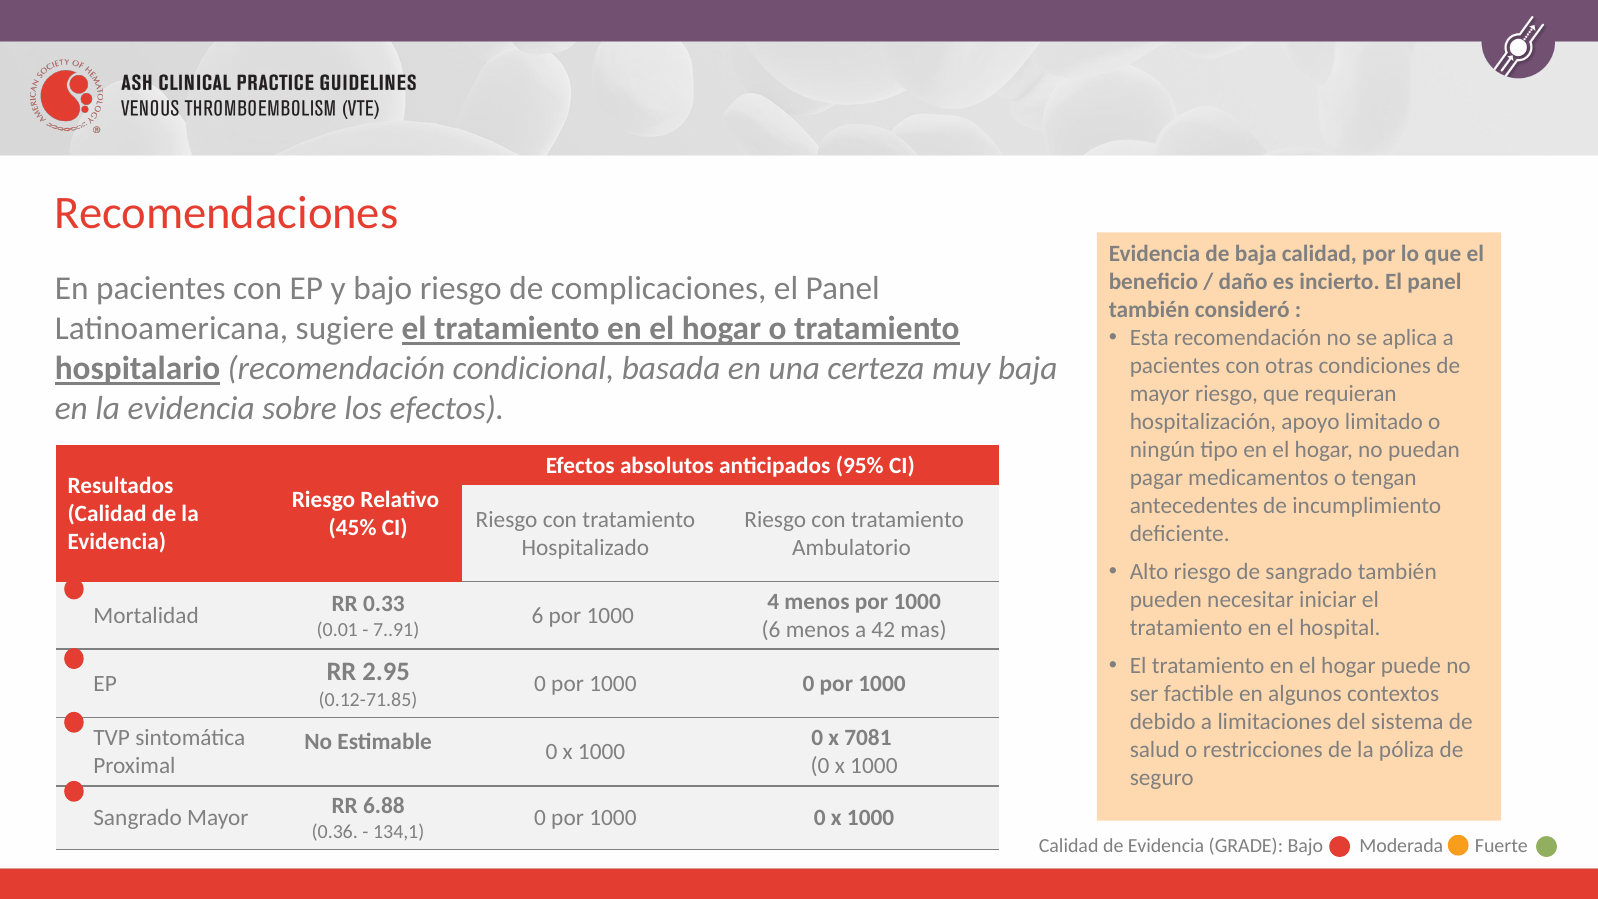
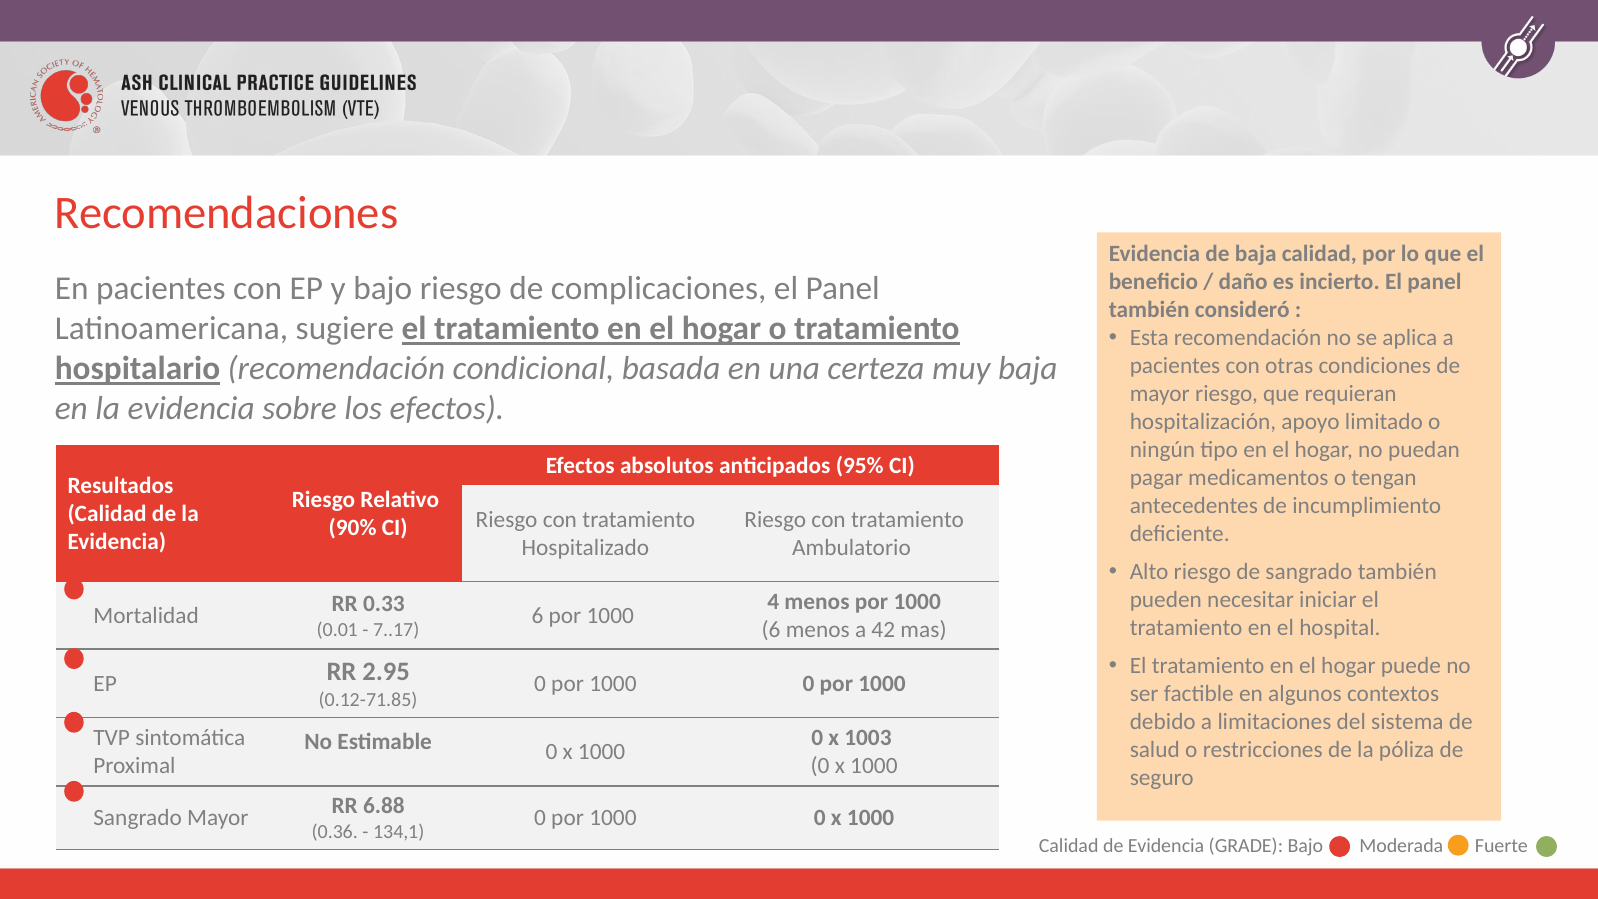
45%: 45% -> 90%
7..91: 7..91 -> 7..17
7081: 7081 -> 1003
